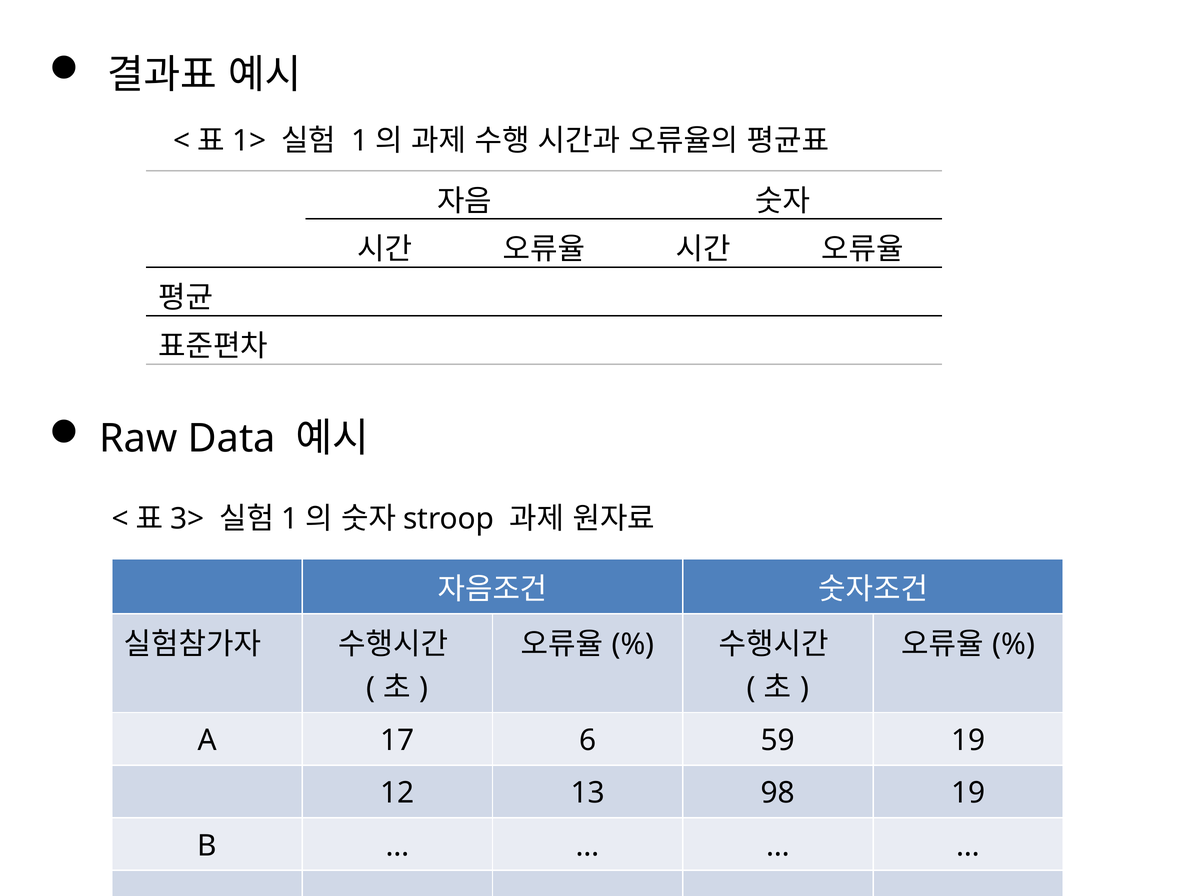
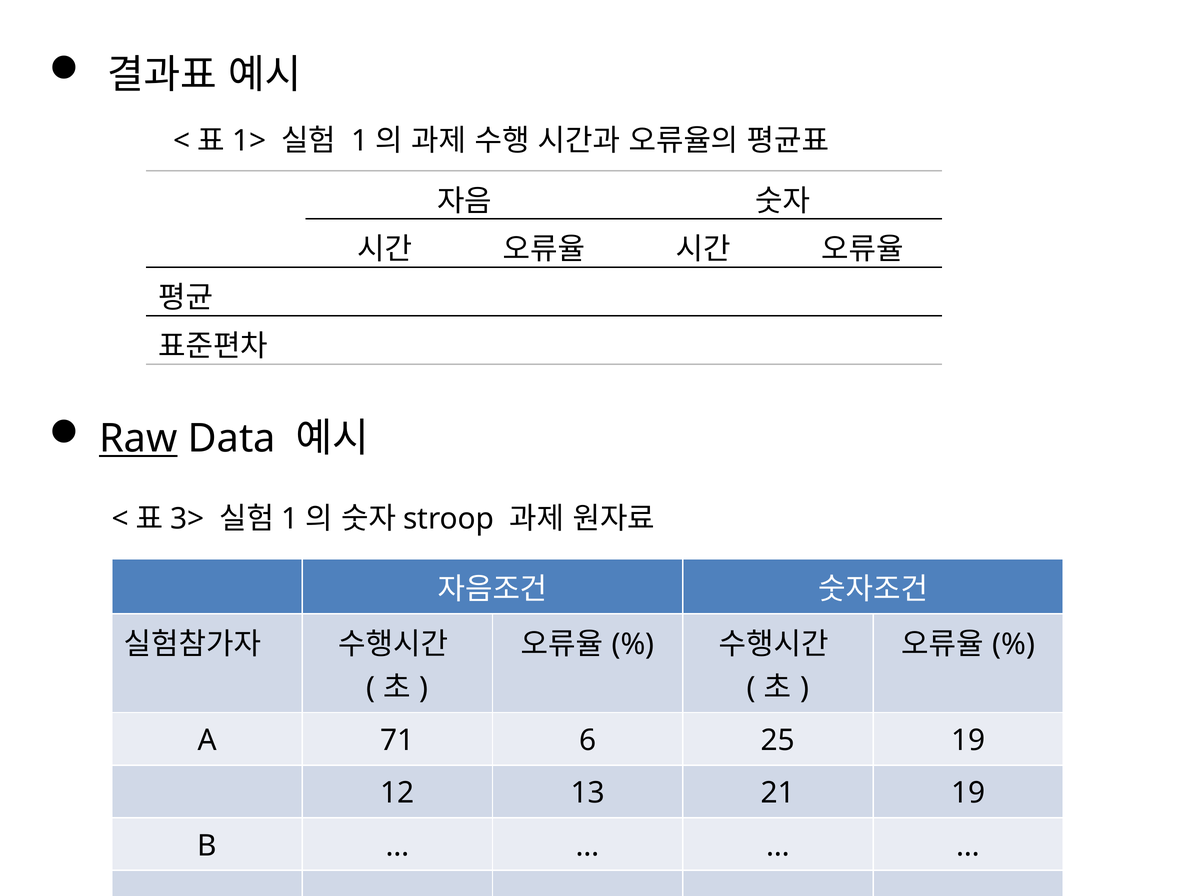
Raw underline: none -> present
17: 17 -> 71
59: 59 -> 25
98: 98 -> 21
